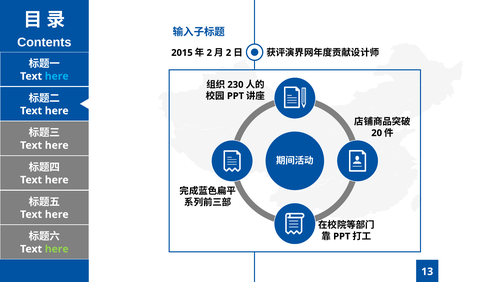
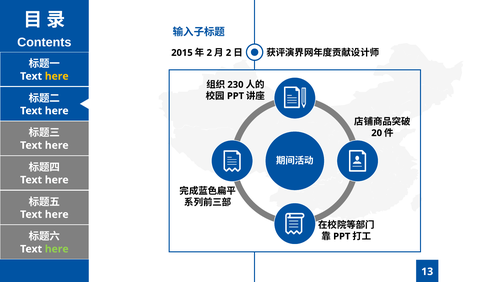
here at (57, 76) colour: light blue -> yellow
